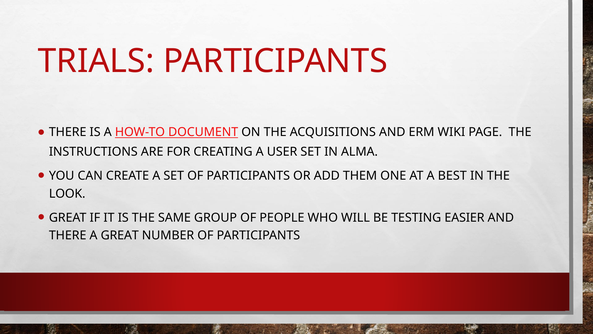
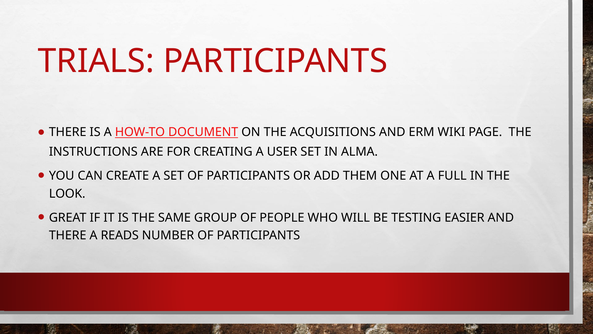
BEST: BEST -> FULL
A GREAT: GREAT -> READS
